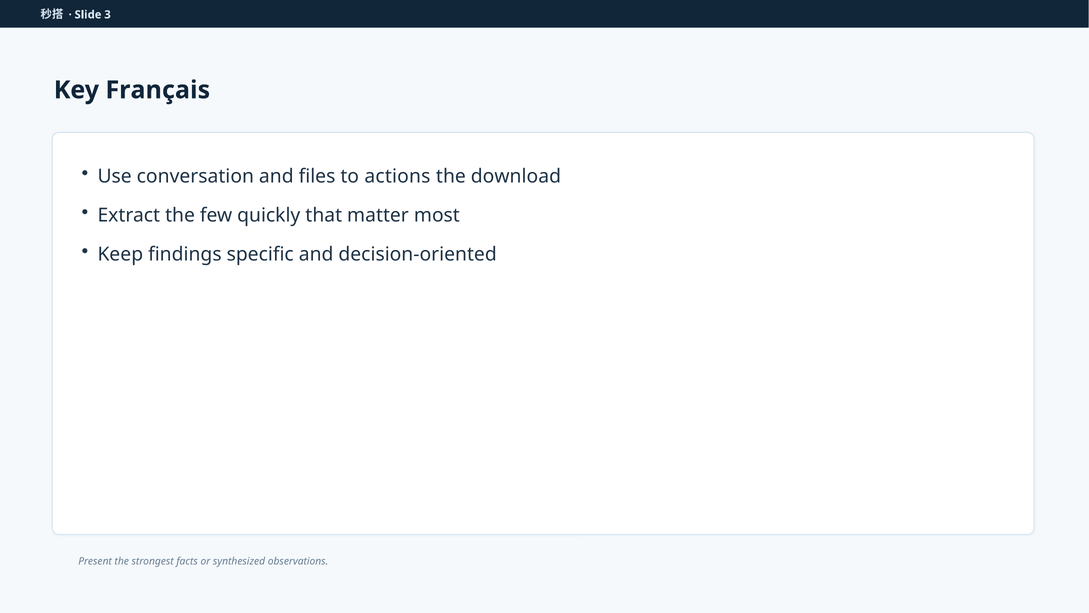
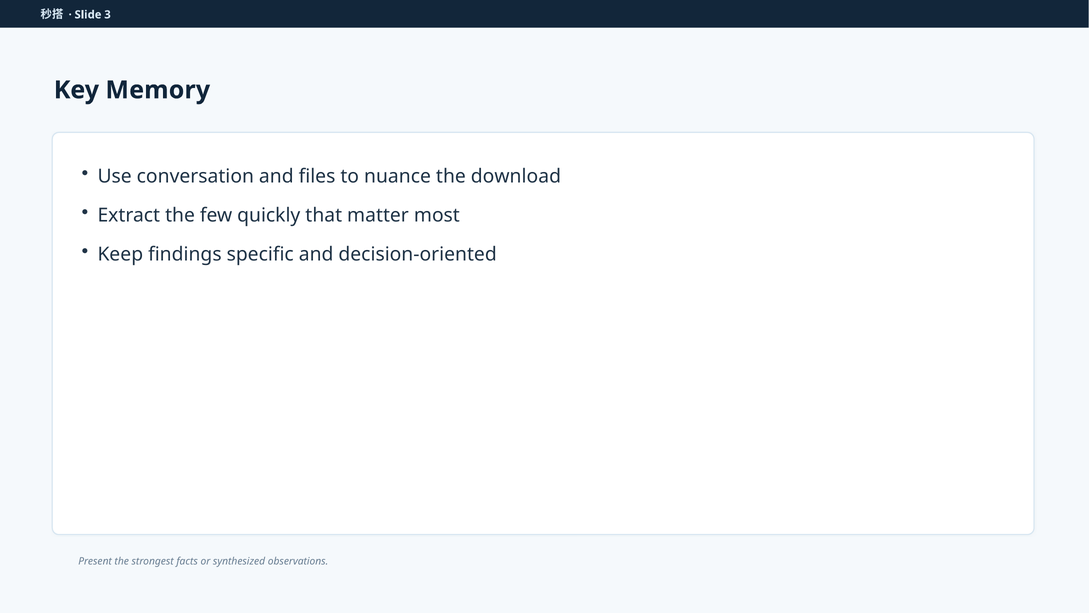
Français: Français -> Memory
actions: actions -> nuance
